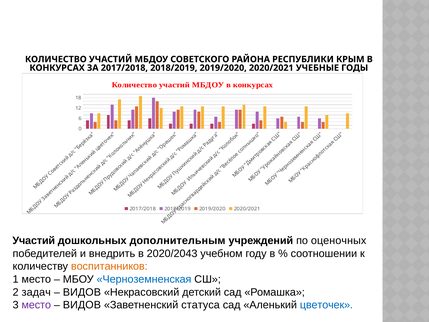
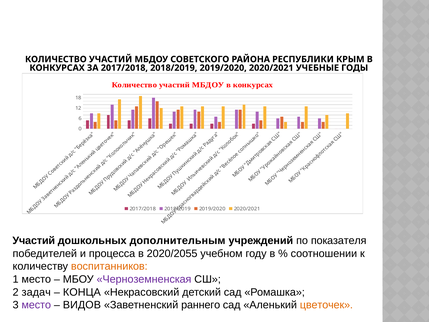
оценочных: оценочных -> показателя
внедрить: внедрить -> процесса
2020/2043: 2020/2043 -> 2020/2055
Черноземненская colour: blue -> purple
ВИДОВ at (82, 292): ВИДОВ -> КОНЦА
статуса: статуса -> раннего
цветочек colour: blue -> orange
